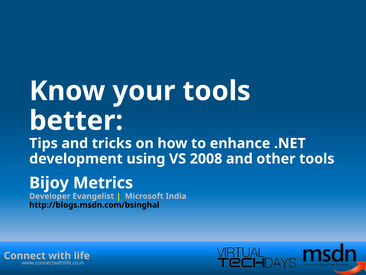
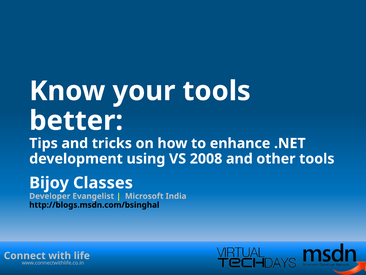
Metrics: Metrics -> Classes
